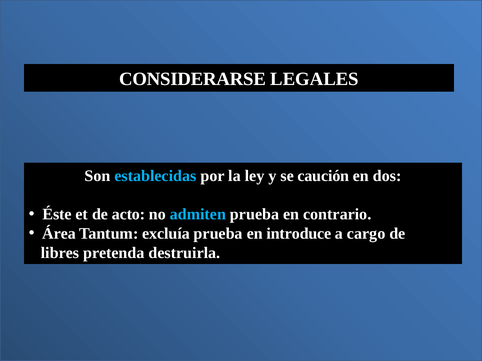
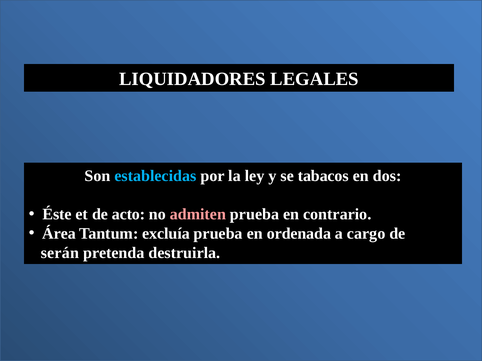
CONSIDERARSE: CONSIDERARSE -> LIQUIDADORES
caución: caución -> tabacos
admiten colour: light blue -> pink
introduce: introduce -> ordenada
libres: libres -> serán
